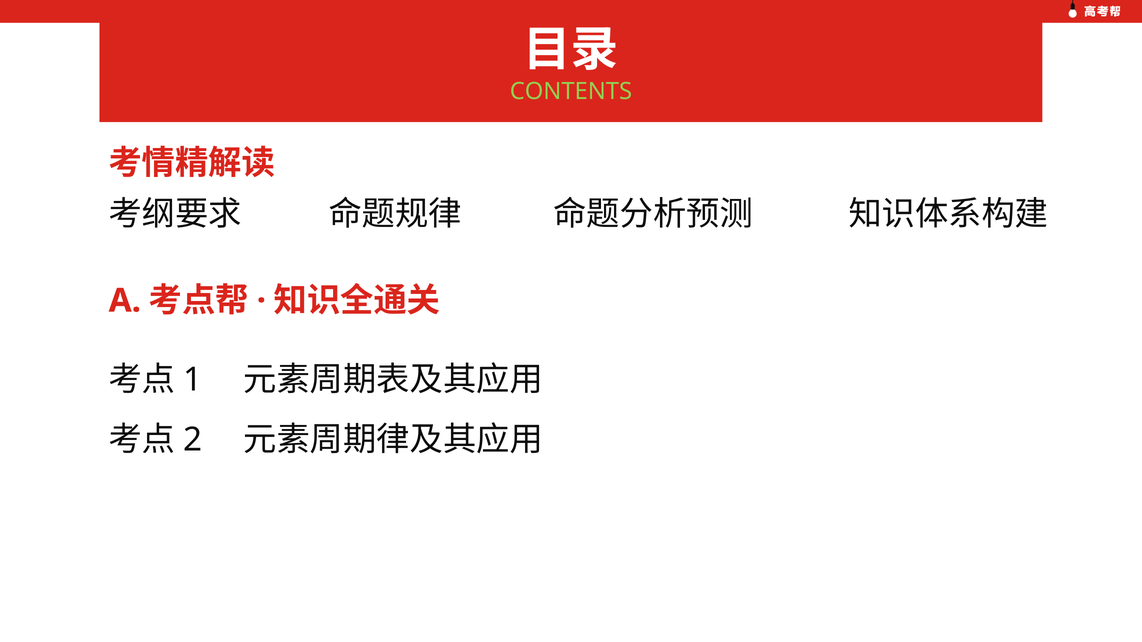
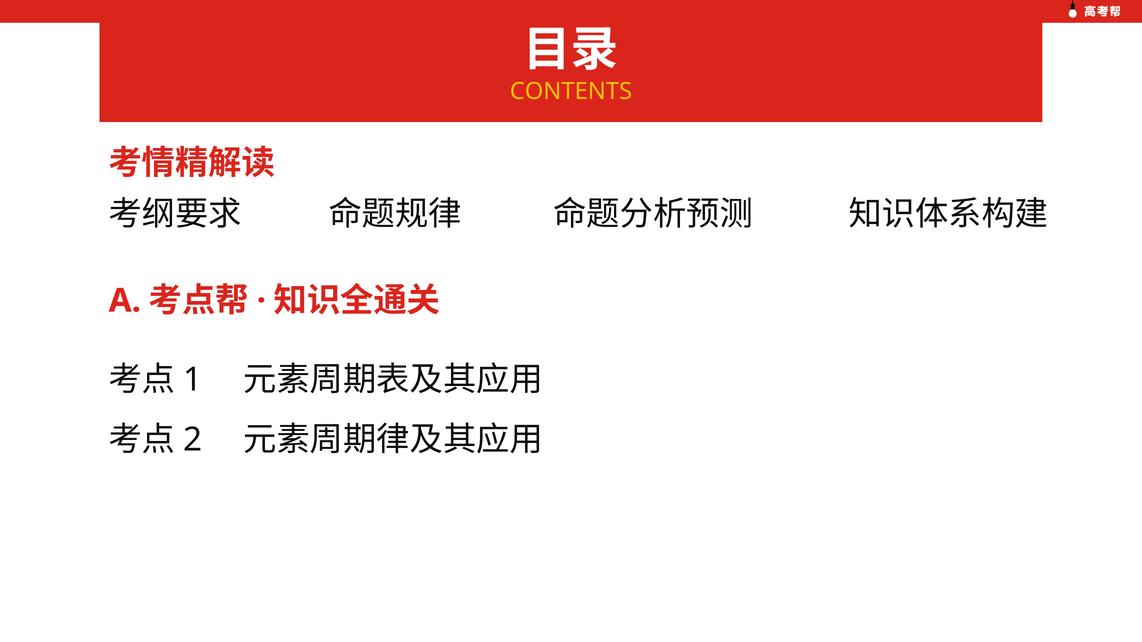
CONTENTS colour: light green -> yellow
